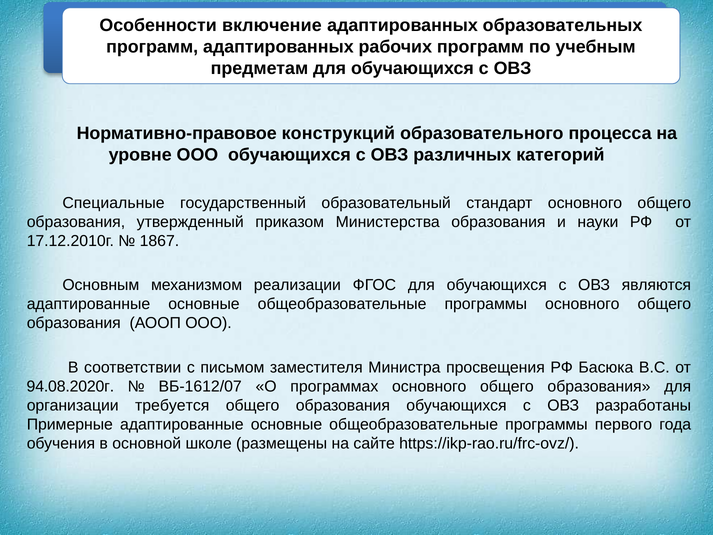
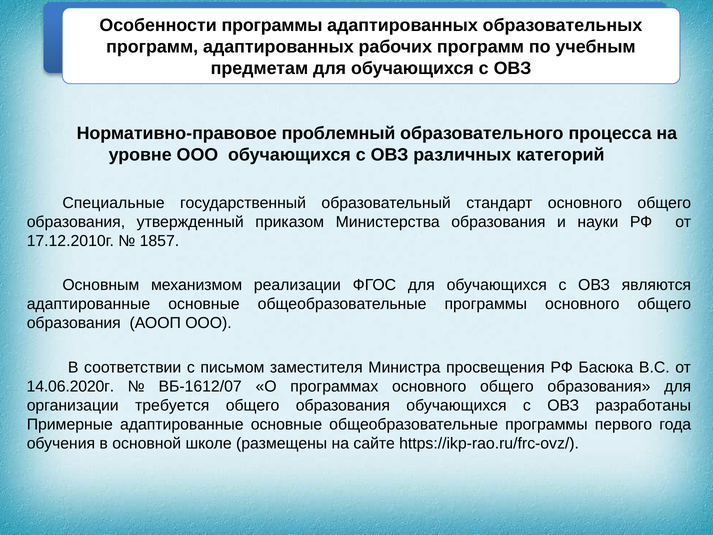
Особенности включение: включение -> программы
конструкций: конструкций -> проблемный
1867: 1867 -> 1857
94.08.2020г: 94.08.2020г -> 14.06.2020г
